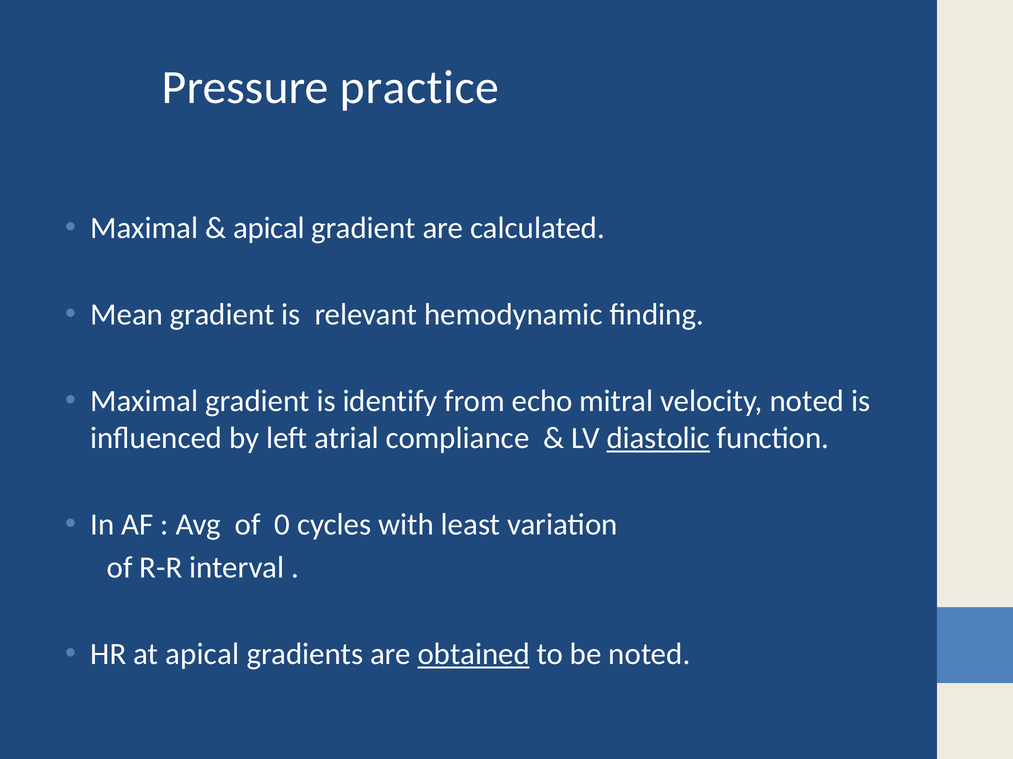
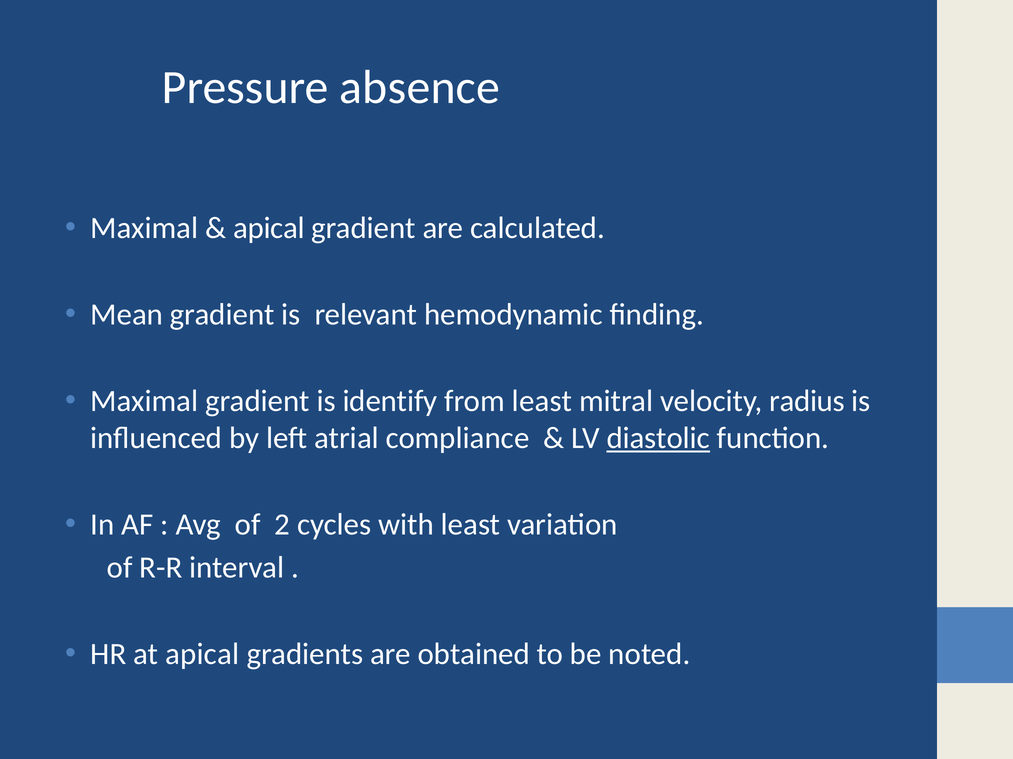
practice: practice -> absence
from echo: echo -> least
velocity noted: noted -> radius
0: 0 -> 2
obtained underline: present -> none
